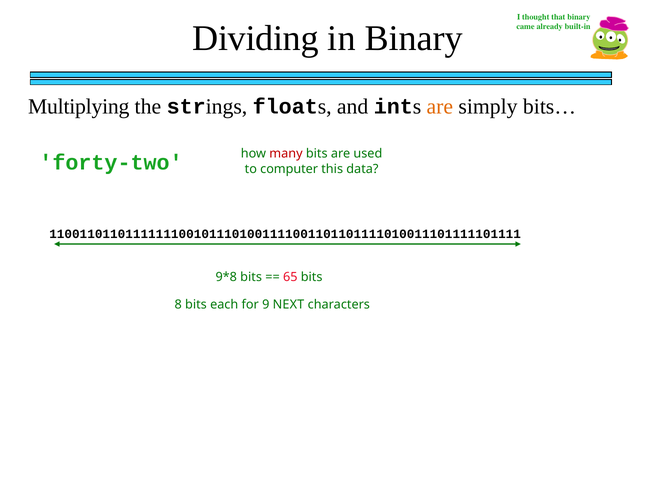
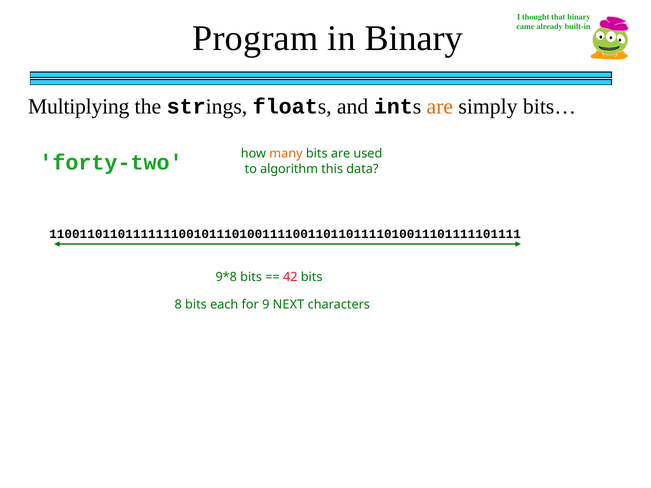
Dividing: Dividing -> Program
many colour: red -> orange
computer: computer -> algorithm
65: 65 -> 42
